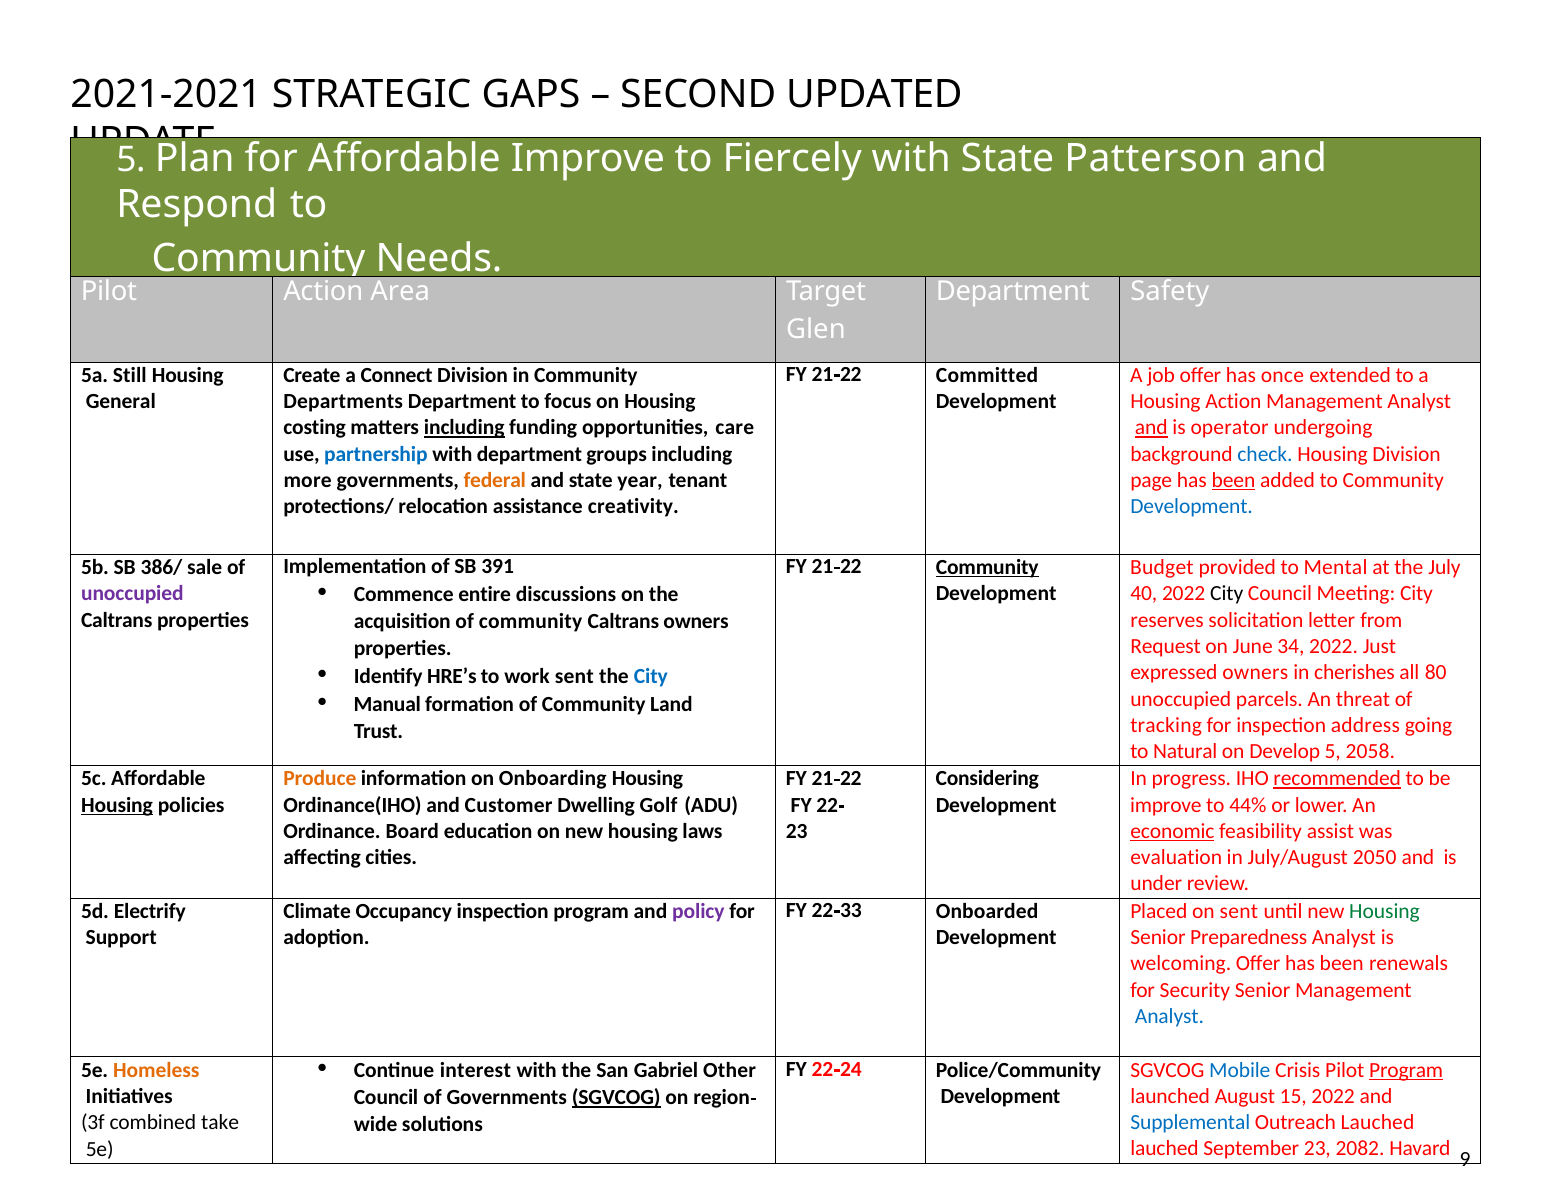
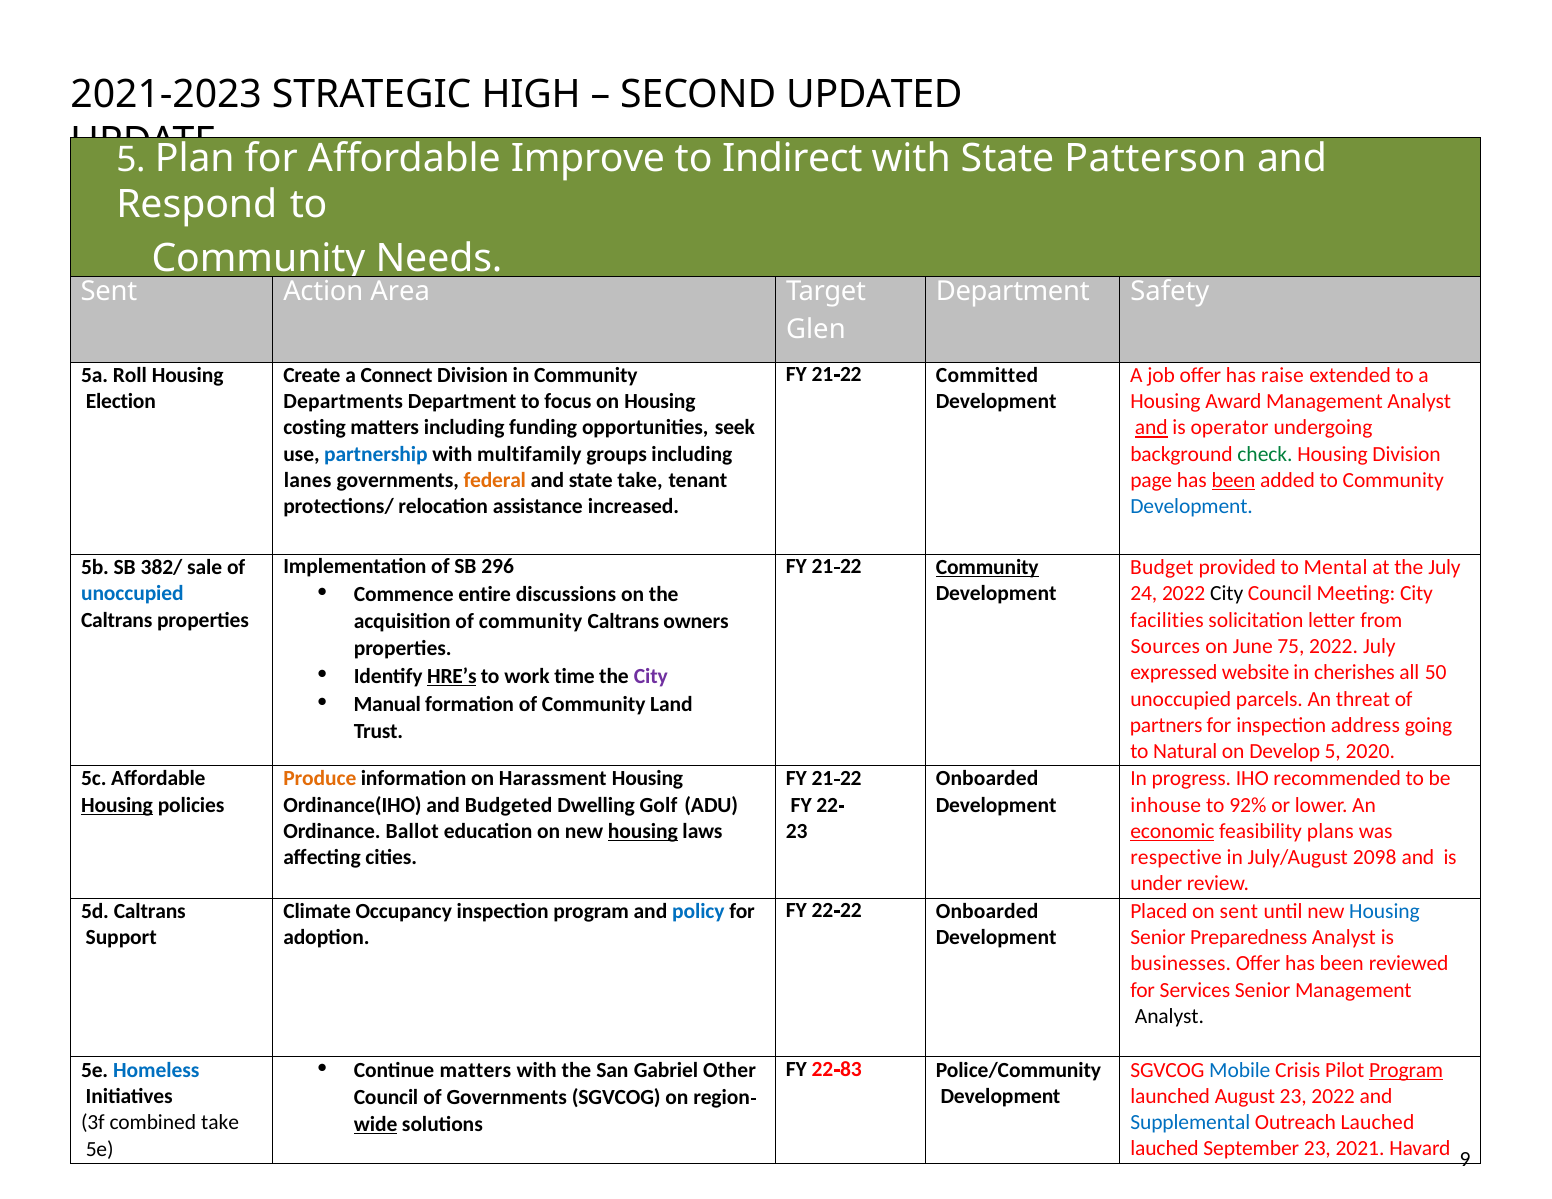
2021‐2021: 2021‐2021 -> 2021‐2023
GAPS: GAPS -> HIGH
Fiercely: Fiercely -> Indirect
Pilot at (109, 292): Pilot -> Sent
Still: Still -> Roll
once: once -> raise
General: General -> Election
Housing Action: Action -> Award
including at (464, 428) underline: present -> none
care: care -> seek
with department: department -> multifamily
check colour: blue -> green
more: more -> lanes
state year: year -> take
creativity: creativity -> increased
391: 391 -> 296
386/: 386/ -> 382/
unoccupied at (132, 594) colour: purple -> blue
40: 40 -> 24
reserves: reserves -> facilities
Request: Request -> Sources
34: 34 -> 75
2022 Just: Just -> July
expressed owners: owners -> website
80: 80 -> 50
HRE’s underline: none -> present
work sent: sent -> time
City at (651, 677) colour: blue -> purple
tracking: tracking -> partners
2058: 2058 -> 2020
Onboarding: Onboarding -> Harassment
Considering at (987, 779): Considering -> Onboarded
recommended underline: present -> none
Customer: Customer -> Budgeted
improve at (1166, 805): improve -> inhouse
44%: 44% -> 92%
Board: Board -> Ballot
housing at (643, 832) underline: none -> present
assist: assist -> plans
evaluation: evaluation -> respective
2050: 2050 -> 2098
33 at (851, 911): 33 -> 22
5d Electrify: Electrify -> Caltrans
policy colour: purple -> blue
Housing at (1385, 911) colour: green -> blue
welcoming: welcoming -> businesses
renewals: renewals -> reviewed
Security: Security -> Services
Analyst at (1169, 1017) colour: blue -> black
24: 24 -> 83
Continue interest: interest -> matters
Homeless colour: orange -> blue
August 15: 15 -> 23
SGVCOG at (616, 1098) underline: present -> none
wide underline: none -> present
2082: 2082 -> 2021
